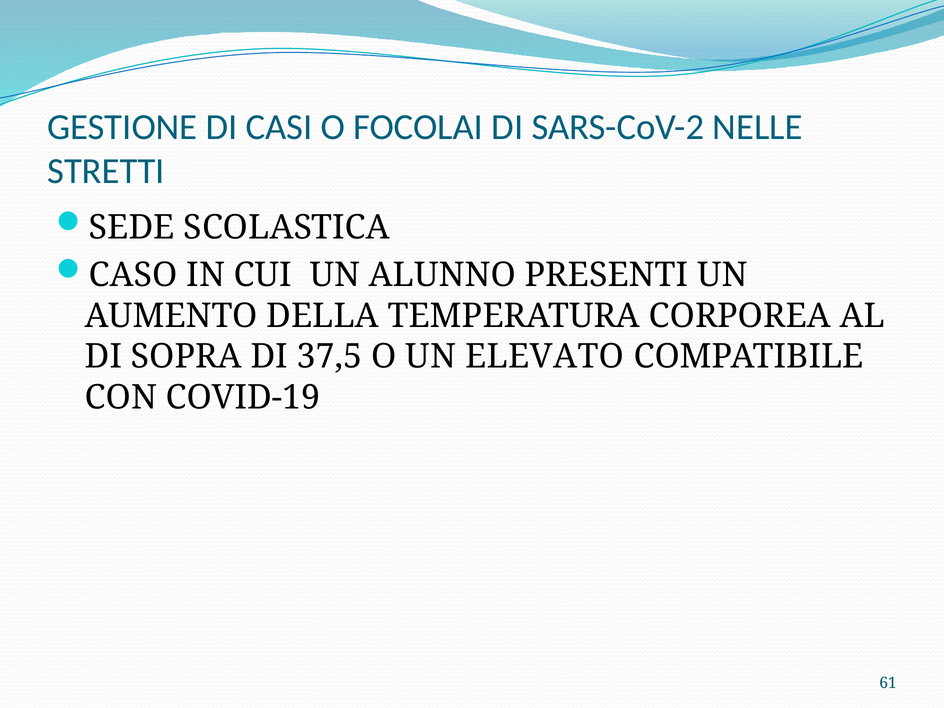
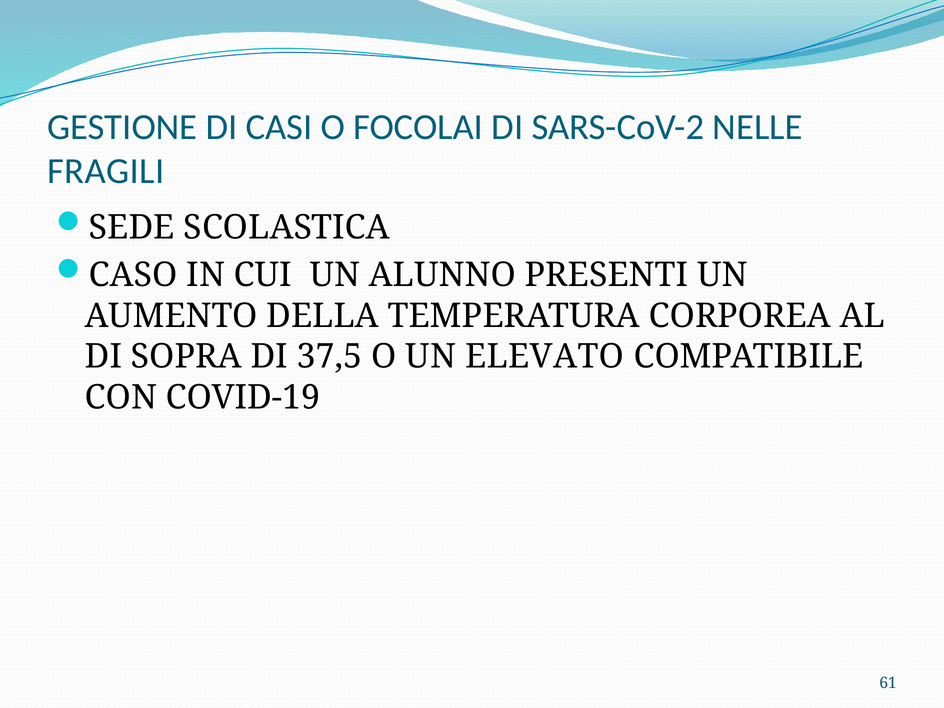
STRETTI: STRETTI -> FRAGILI
